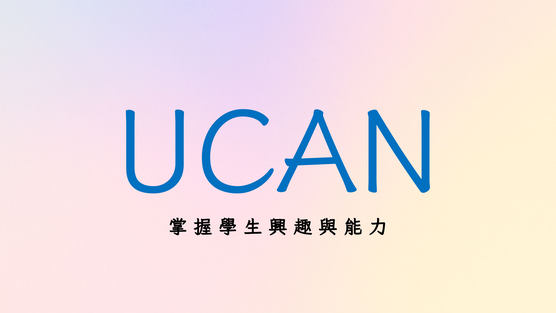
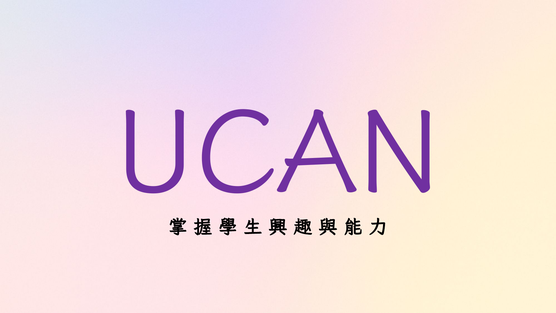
UCAN colour: blue -> purple
